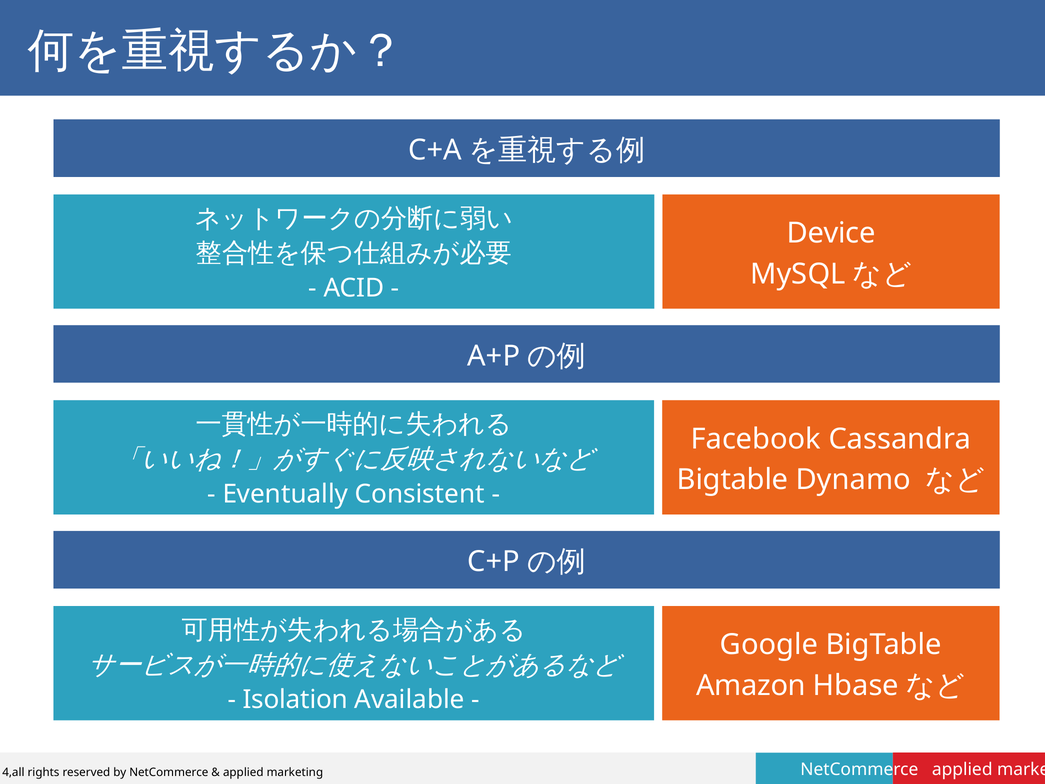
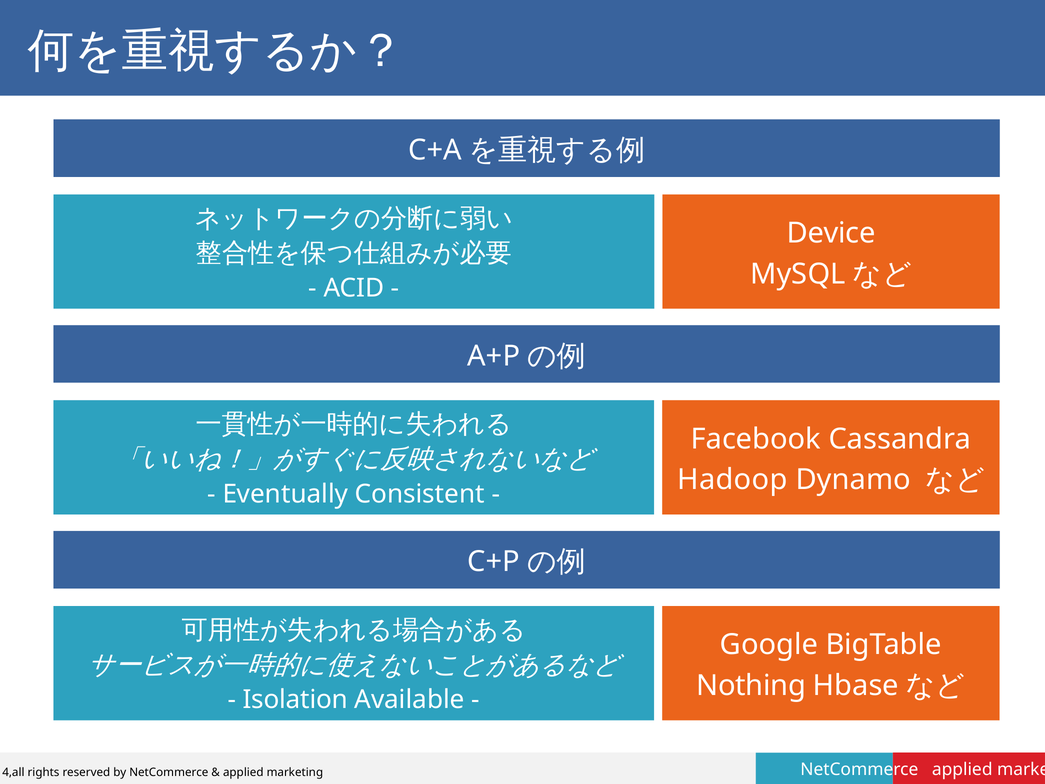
Bigtable at (733, 480): Bigtable -> Hadoop
Amazon: Amazon -> Nothing
